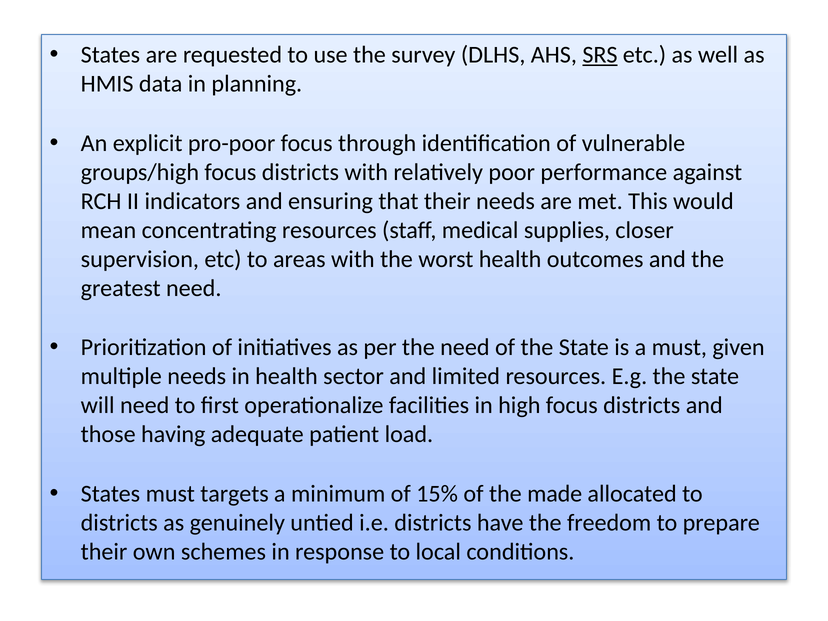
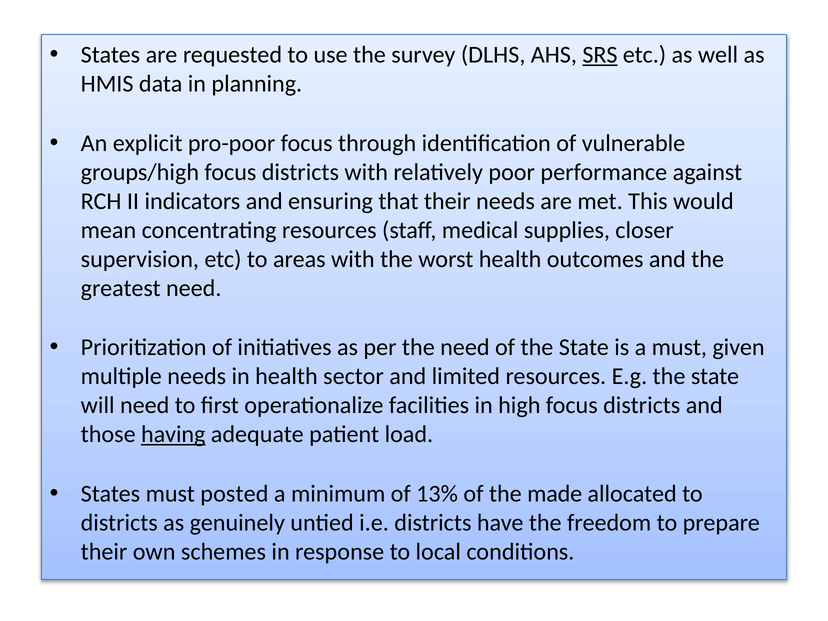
having underline: none -> present
targets: targets -> posted
15%: 15% -> 13%
